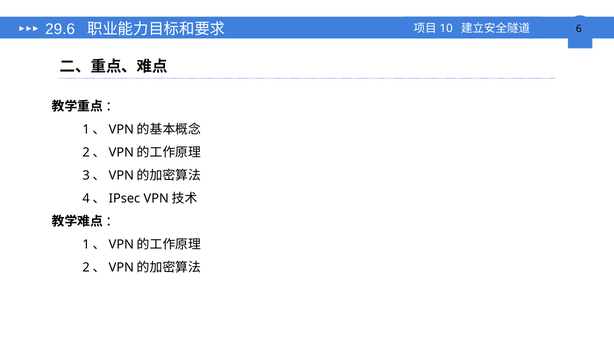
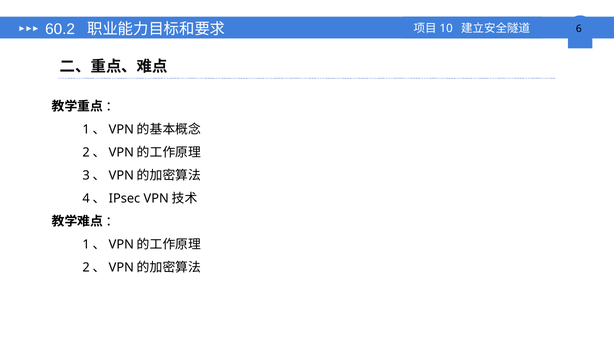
29.6: 29.6 -> 60.2
